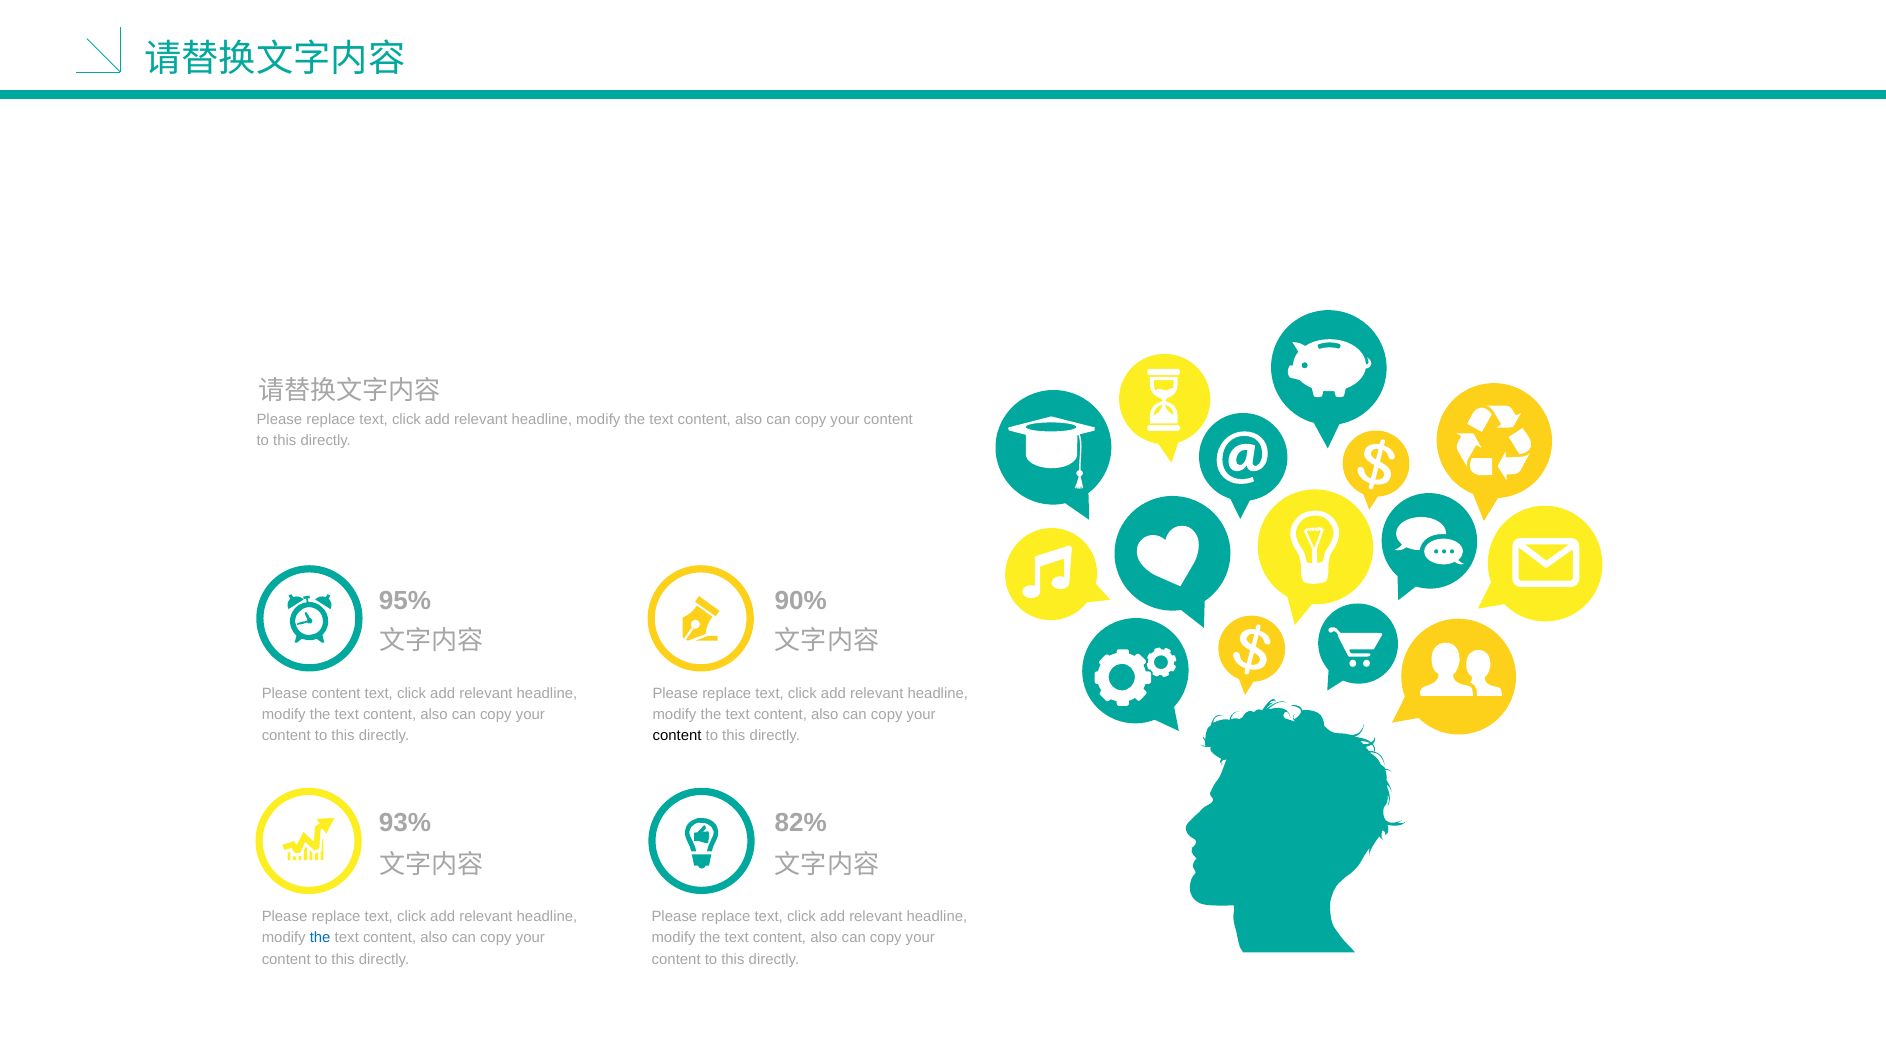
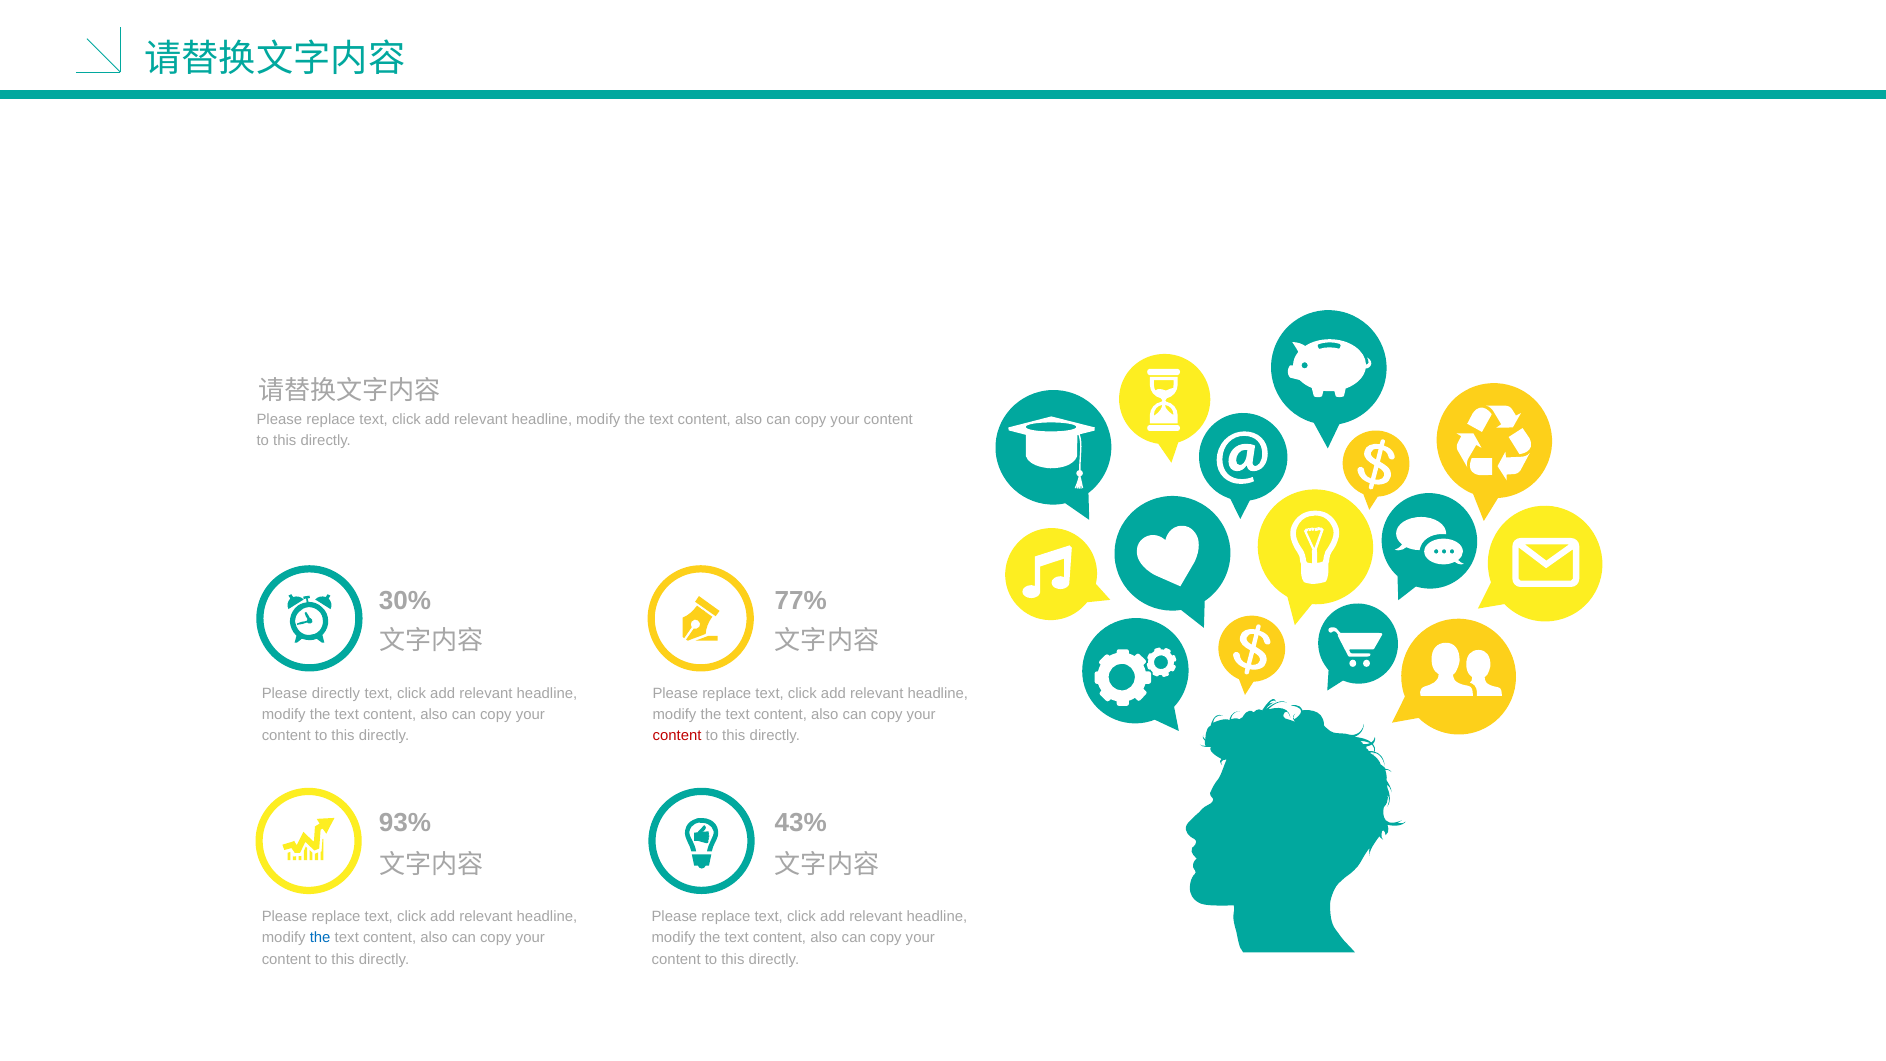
95%: 95% -> 30%
90%: 90% -> 77%
Please content: content -> directly
content at (677, 736) colour: black -> red
82%: 82% -> 43%
